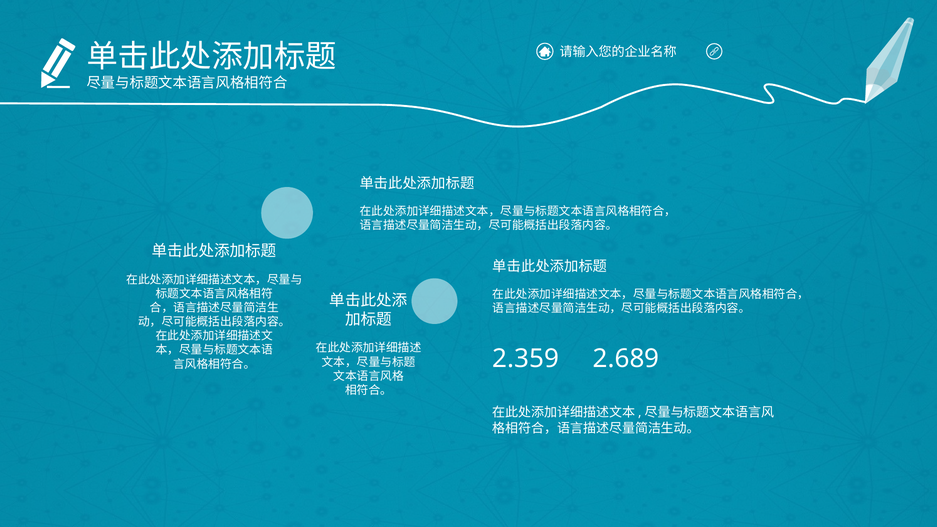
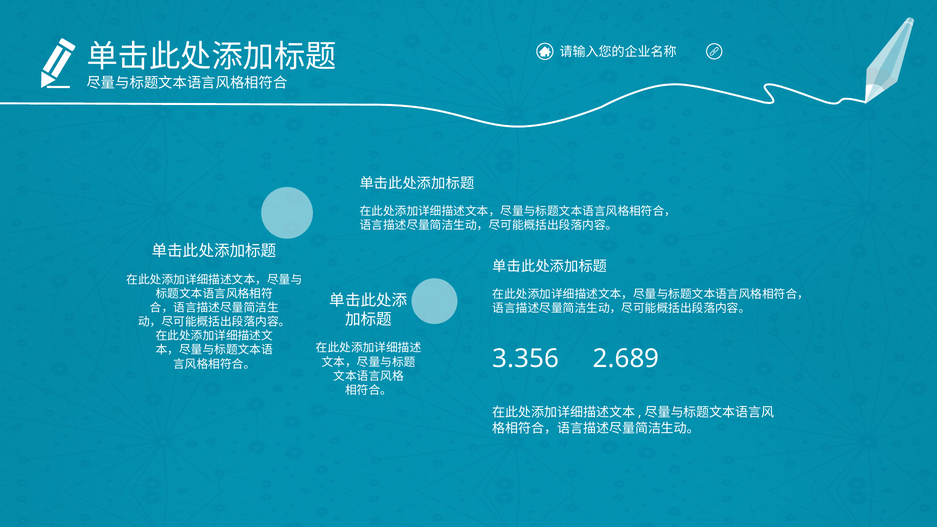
2.359: 2.359 -> 3.356
